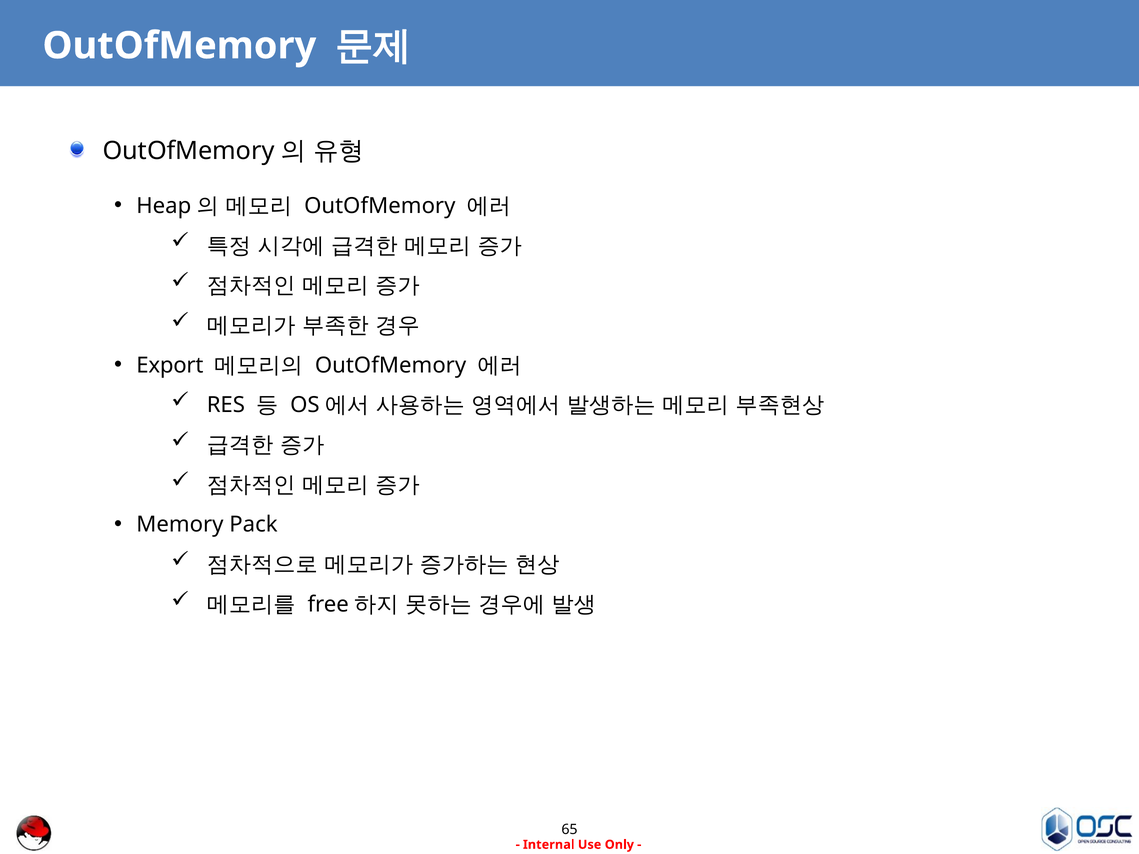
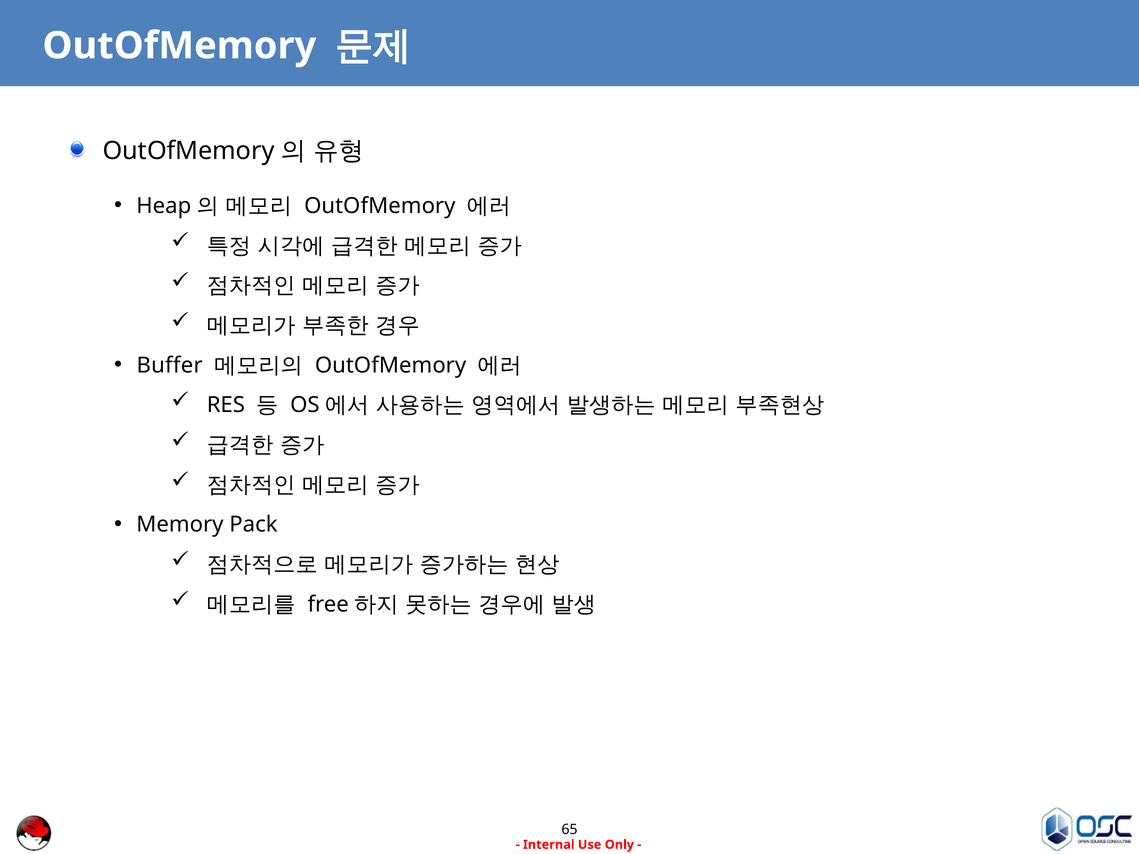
Export: Export -> Buffer
